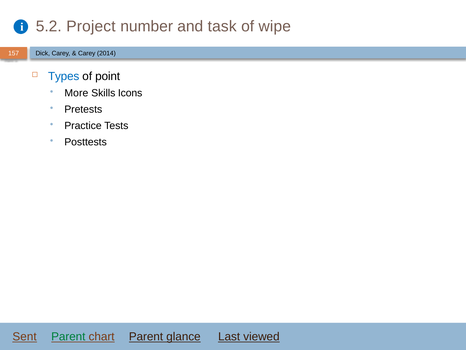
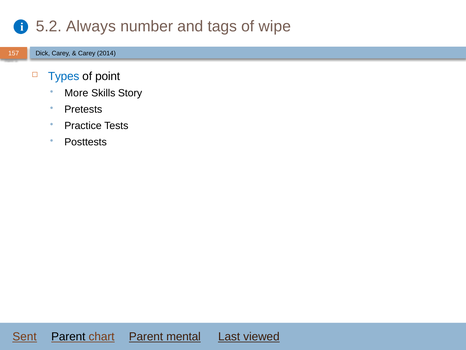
Project: Project -> Always
task: task -> tags
Icons: Icons -> Story
Parent at (68, 336) colour: green -> black
glance: glance -> mental
